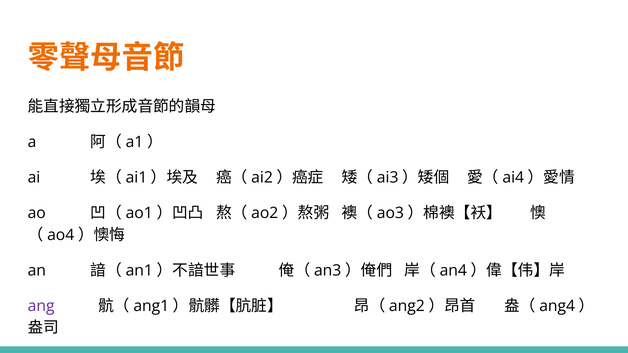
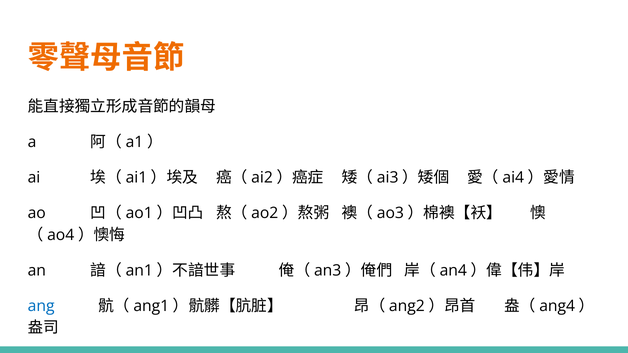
ang colour: purple -> blue
